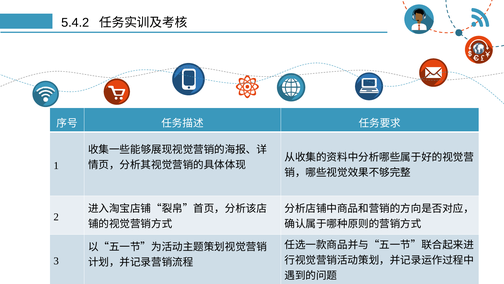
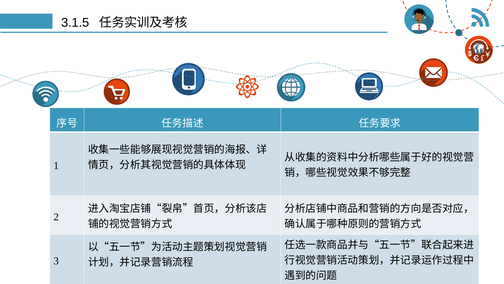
5.4.2: 5.4.2 -> 3.1.5
